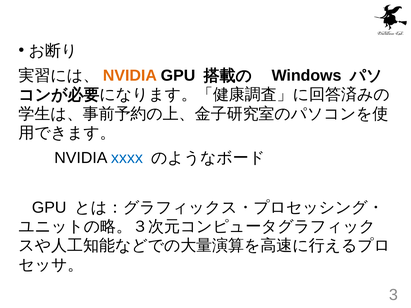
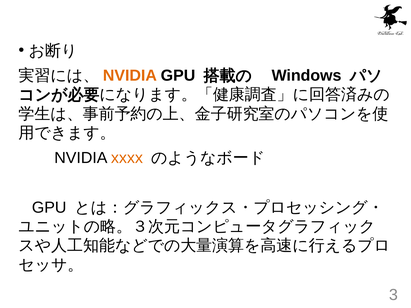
xxxx colour: blue -> orange
